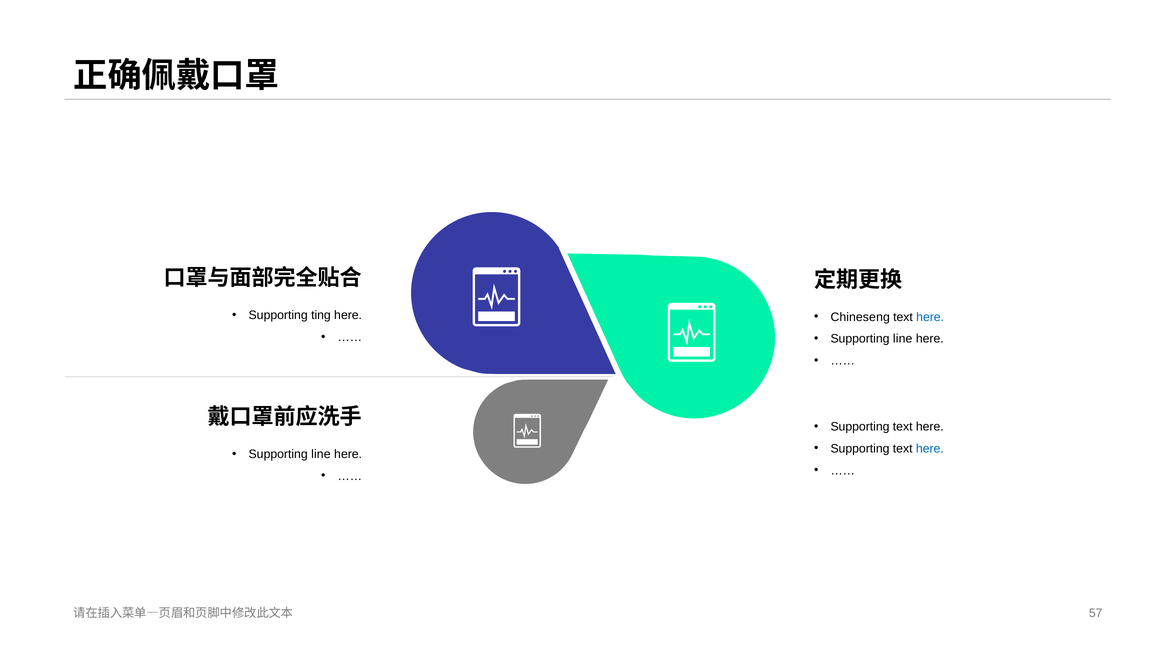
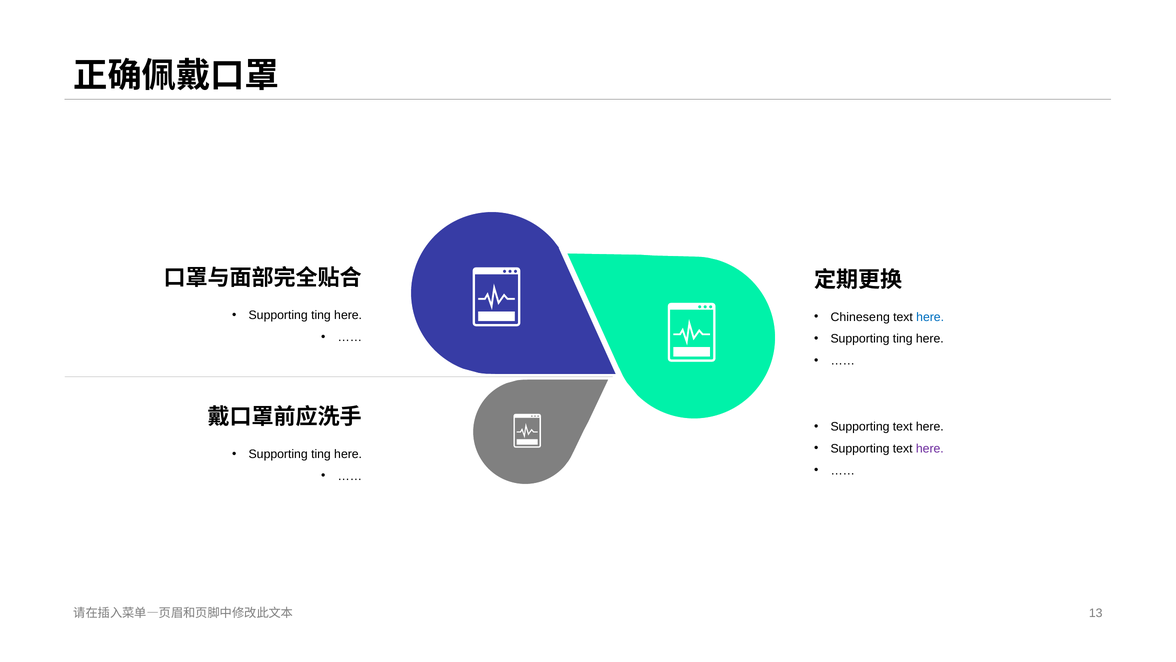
Supporting line: line -> ting
here at (930, 448) colour: blue -> purple
line at (321, 454): line -> ting
57: 57 -> 13
